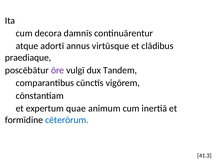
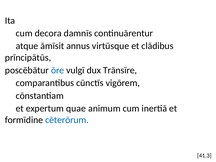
adortī: adortī -> āmīsit
praediaque: praediaque -> prīncipātūs
ōre colour: purple -> blue
Tandem: Tandem -> Trānsīre
